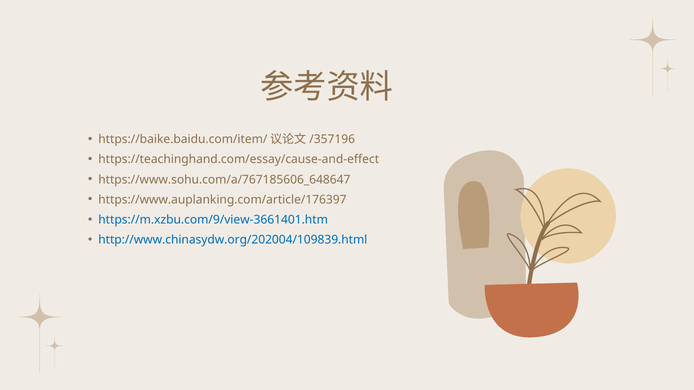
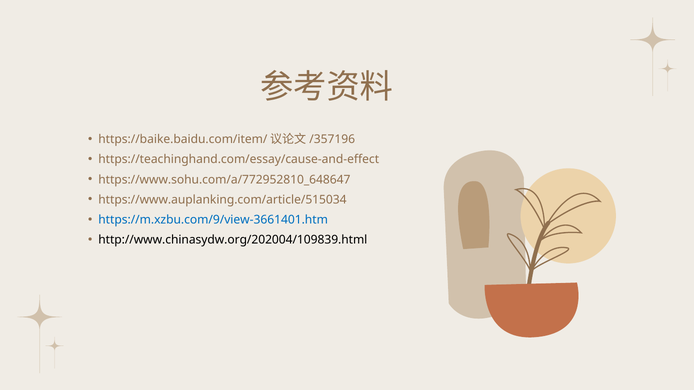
https://www.sohu.com/a/767185606_648647: https://www.sohu.com/a/767185606_648647 -> https://www.sohu.com/a/772952810_648647
https://www.auplanking.com/article/176397: https://www.auplanking.com/article/176397 -> https://www.auplanking.com/article/515034
http://www.chinasydw.org/202004/109839.html colour: blue -> black
